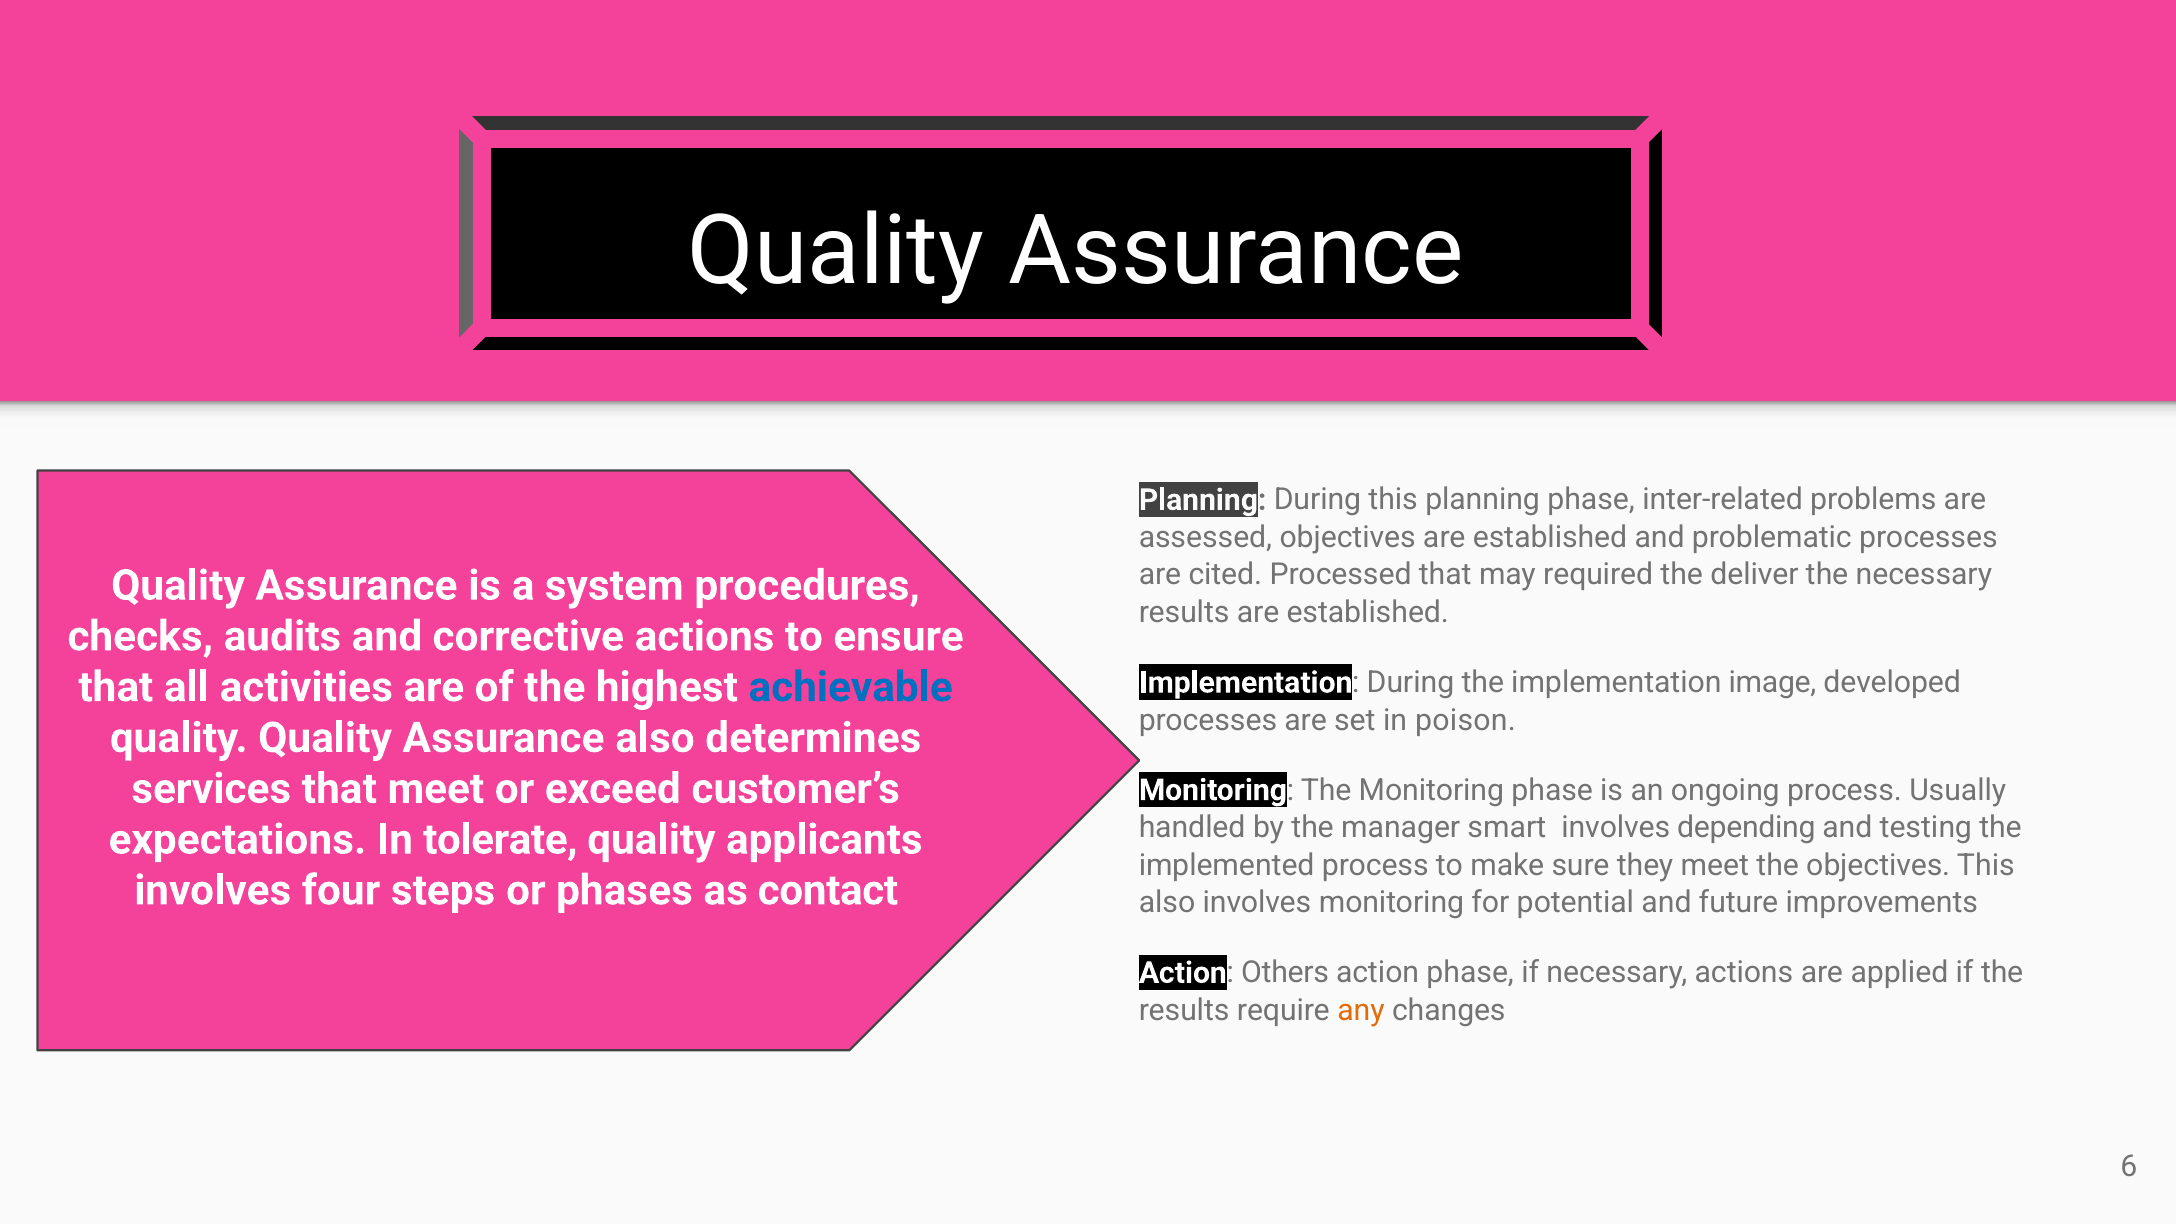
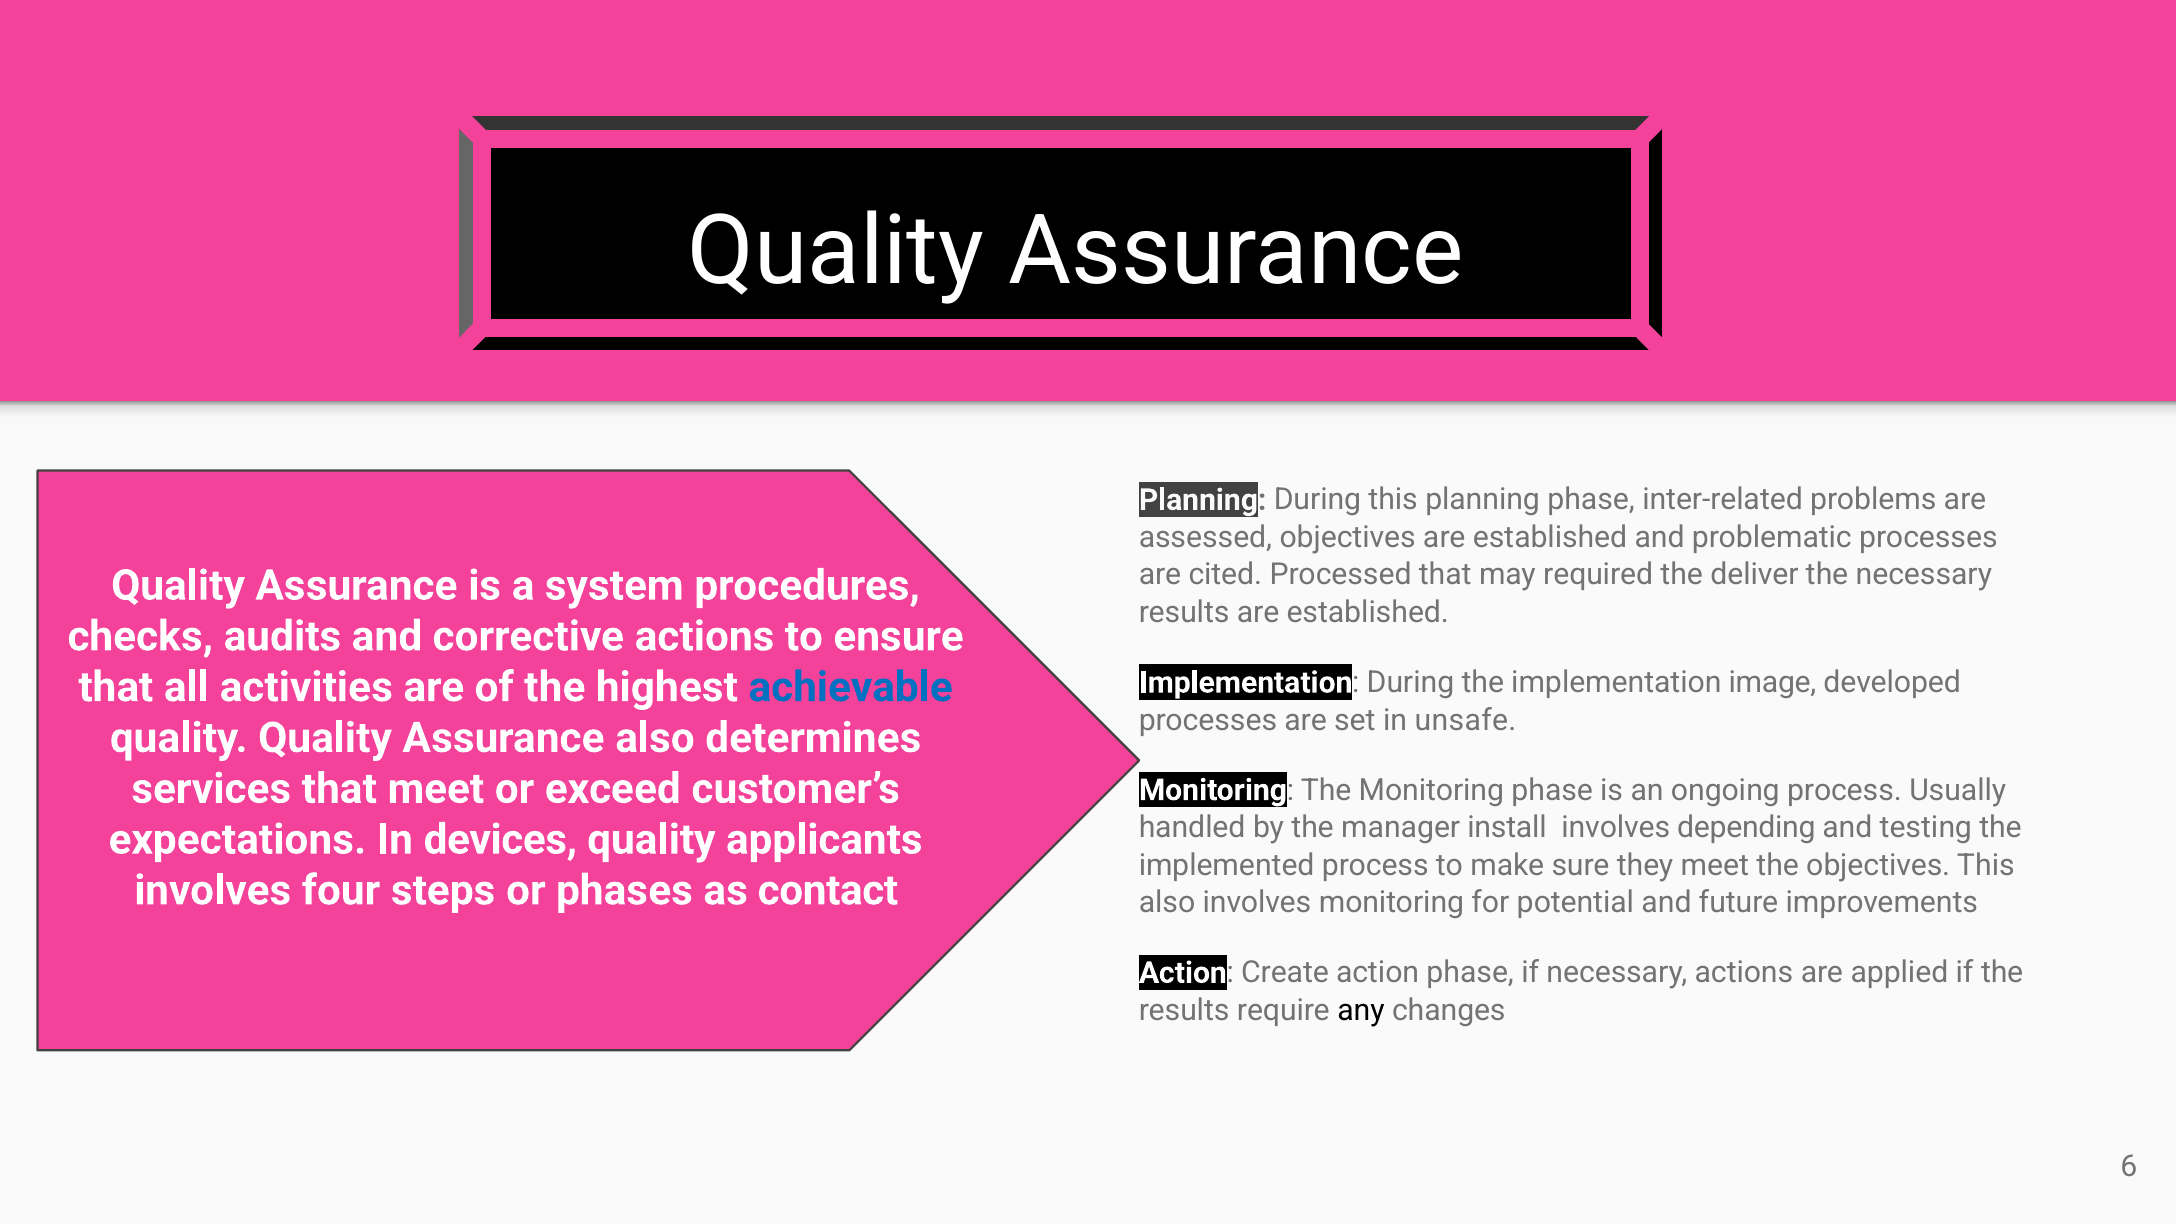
poison: poison -> unsafe
smart: smart -> install
tolerate: tolerate -> devices
Others: Others -> Create
any colour: orange -> black
